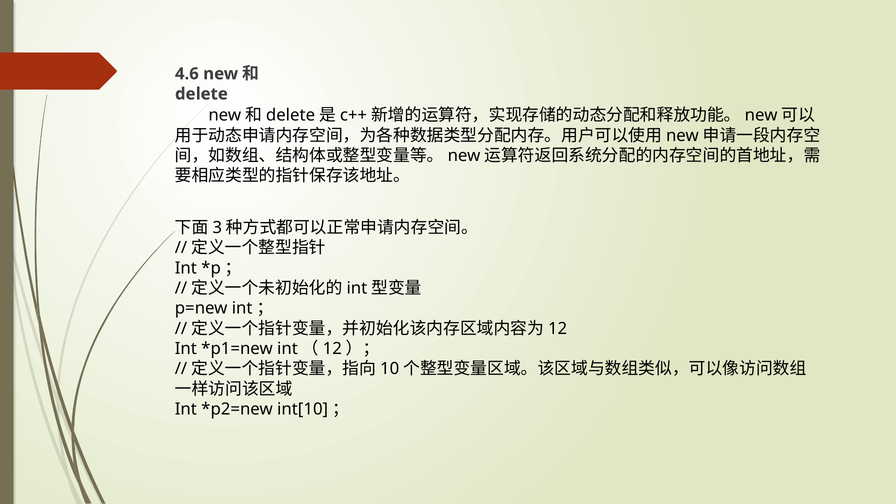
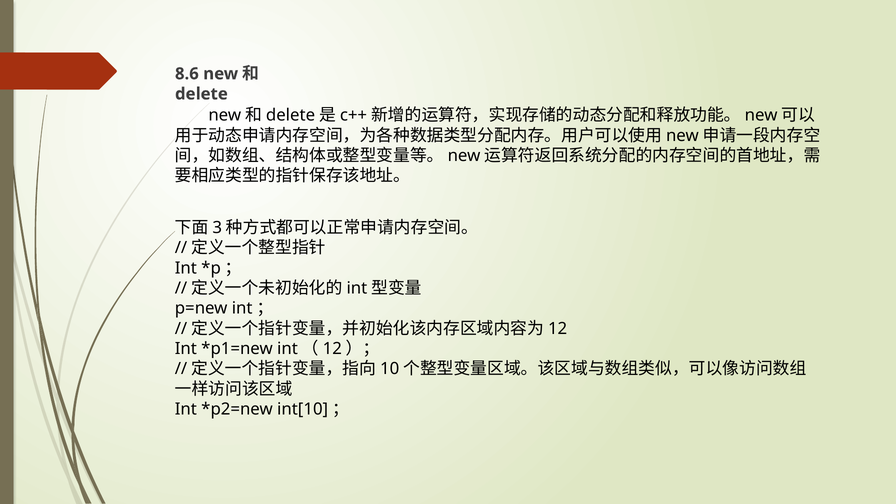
4.6: 4.6 -> 8.6
